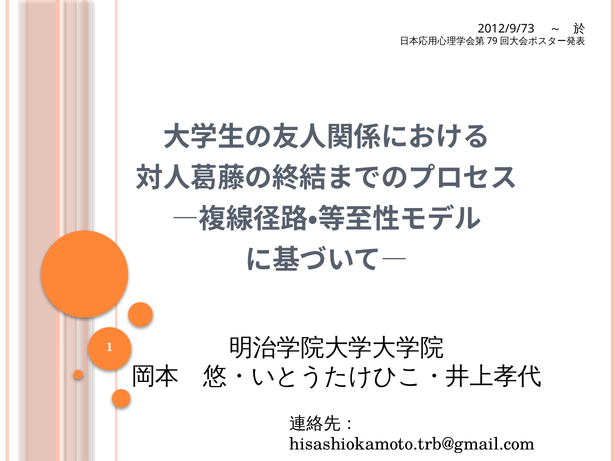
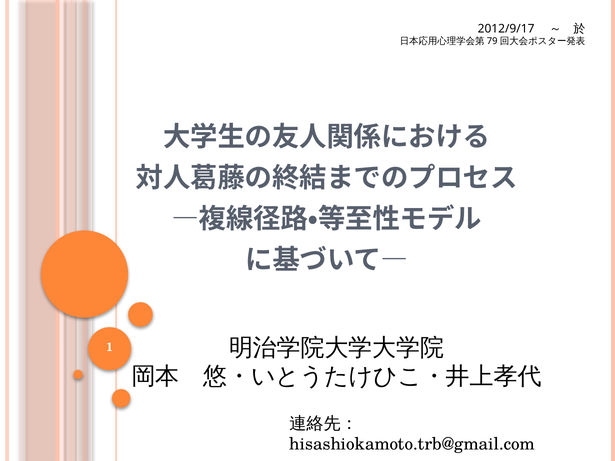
2012/9/73: 2012/9/73 -> 2012/9/17
